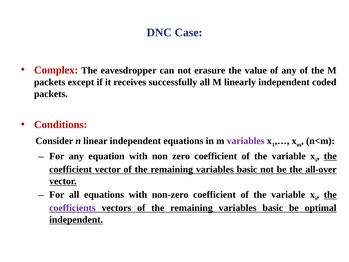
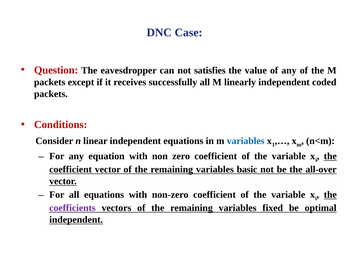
Complex: Complex -> Question
erasure: erasure -> satisfies
variables at (246, 141) colour: purple -> blue
basic at (273, 208): basic -> fixed
